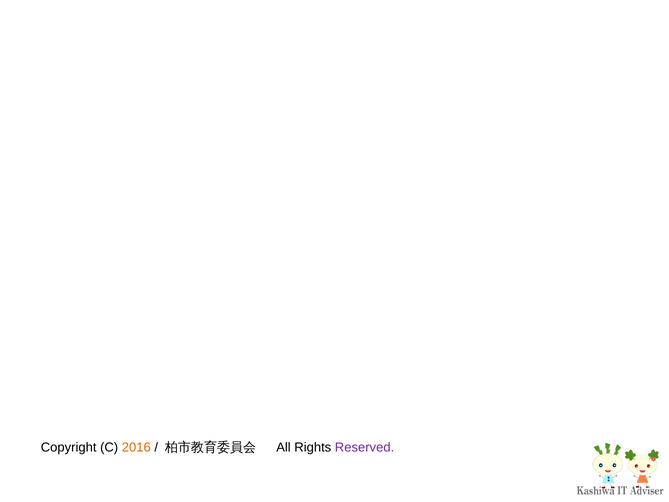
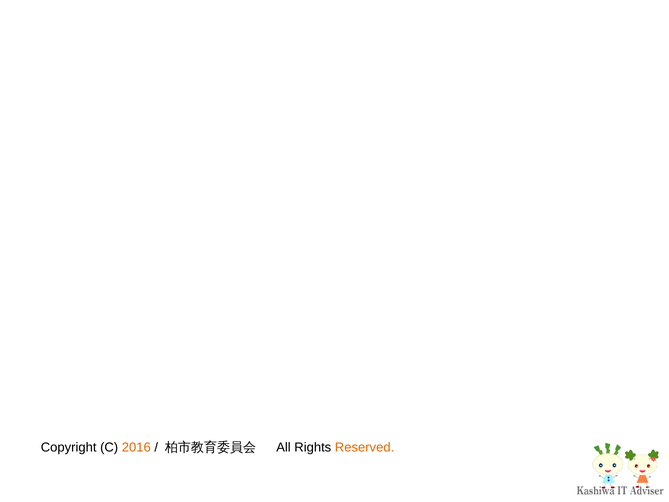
Reserved colour: purple -> orange
